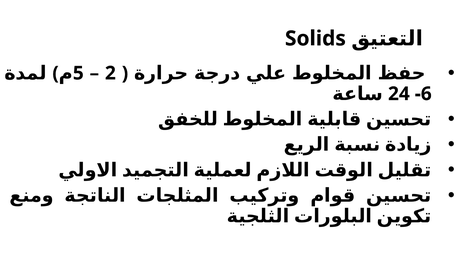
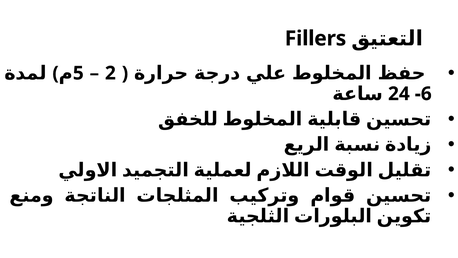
Solids: Solids -> Fillers
